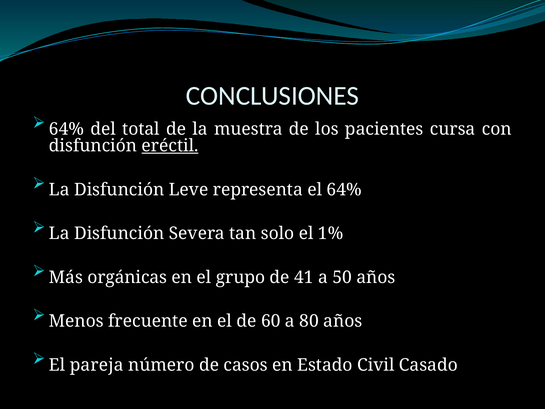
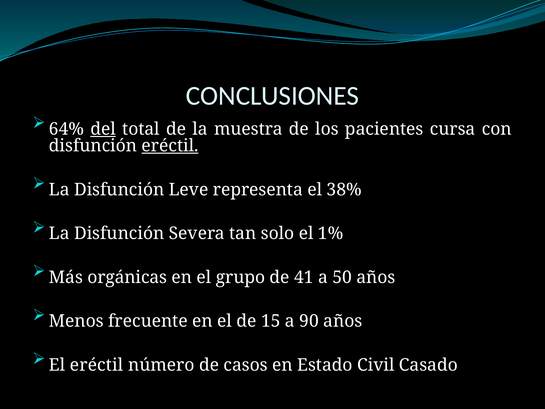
del underline: none -> present
el 64%: 64% -> 38%
60: 60 -> 15
80: 80 -> 90
El pareja: pareja -> eréctil
